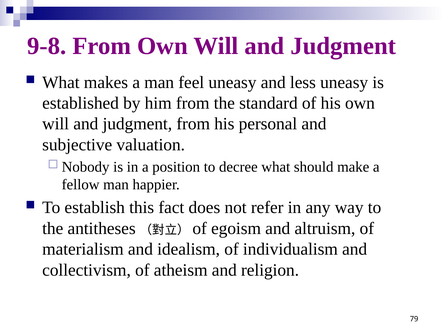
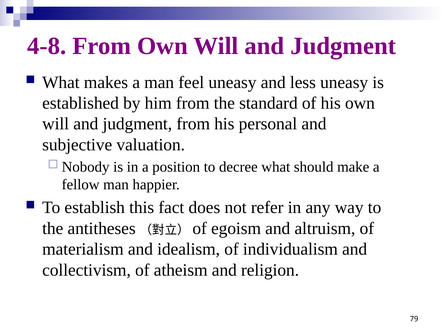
9-8: 9-8 -> 4-8
